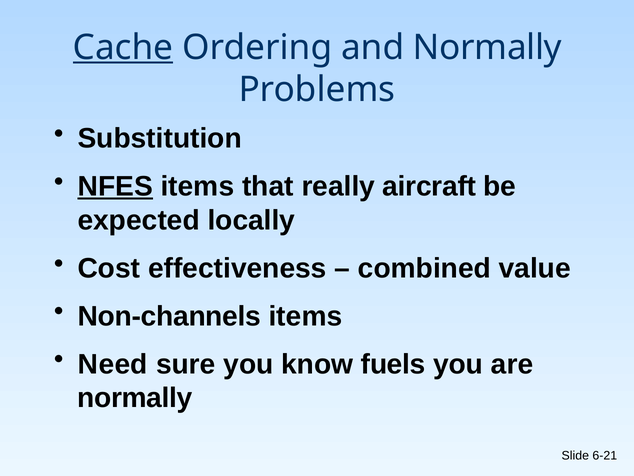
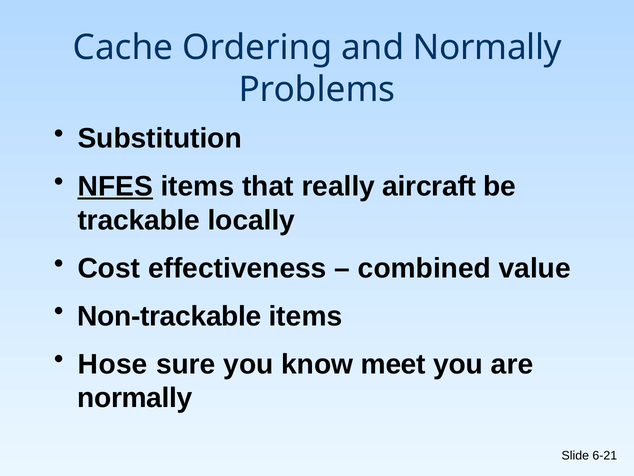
Cache underline: present -> none
expected: expected -> trackable
Non-channels: Non-channels -> Non-trackable
Need: Need -> Hose
fuels: fuels -> meet
